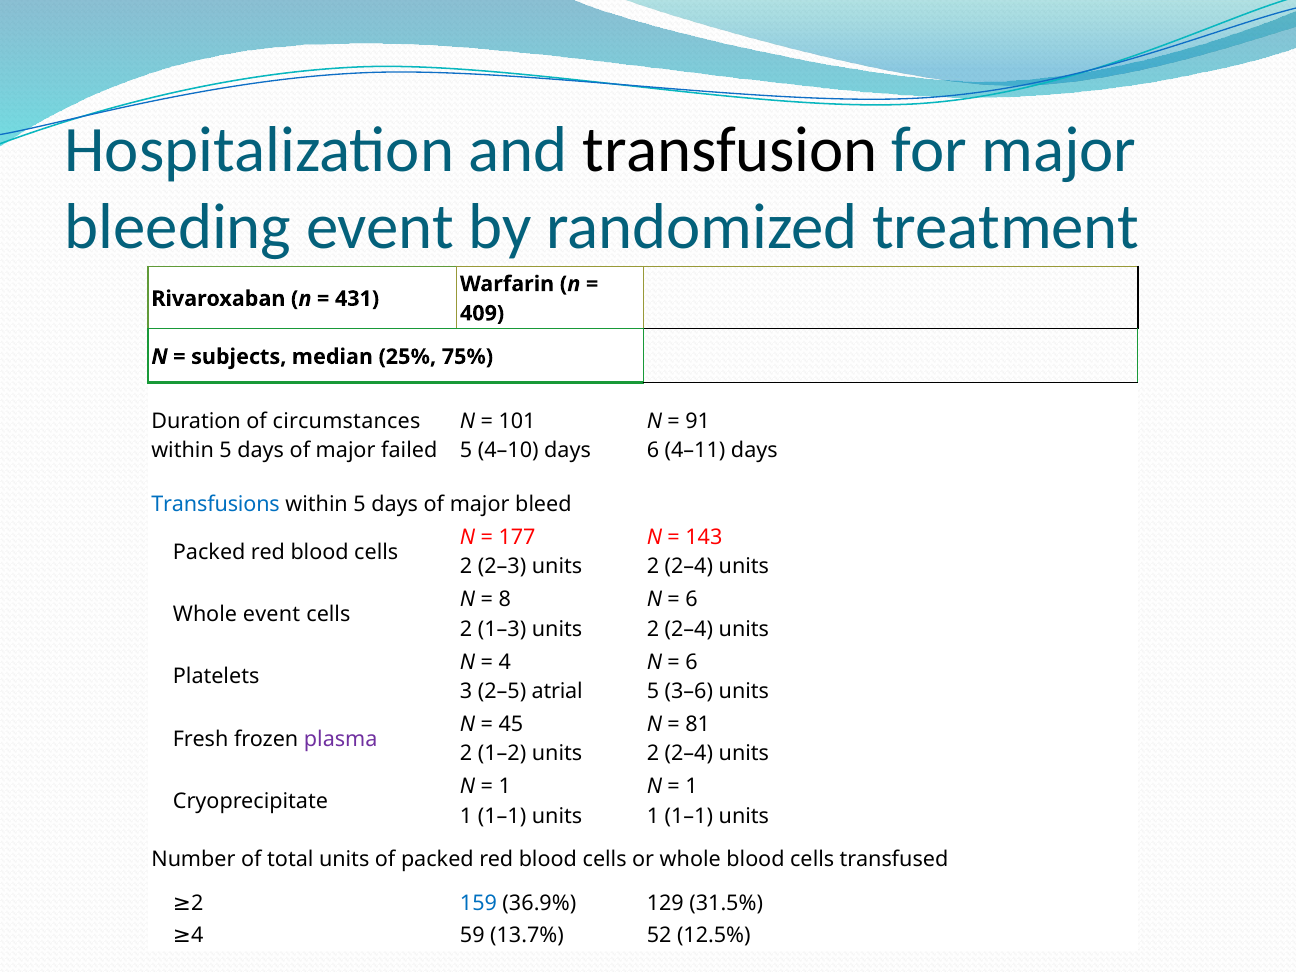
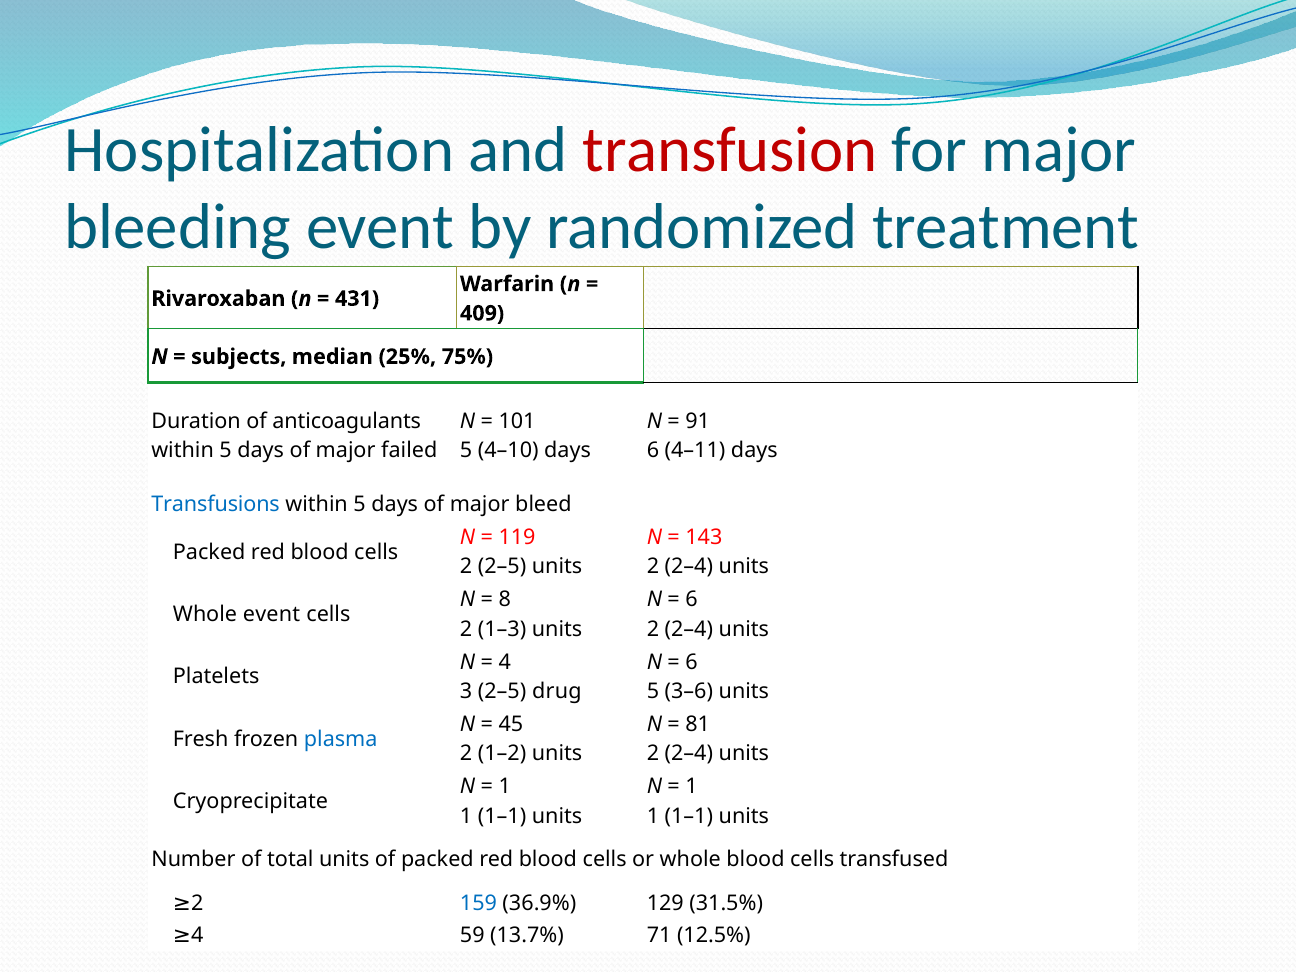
transfusion colour: black -> red
circumstances: circumstances -> anticoagulants
177: 177 -> 119
2 2–3: 2–3 -> 2–5
atrial: atrial -> drug
plasma colour: purple -> blue
52: 52 -> 71
